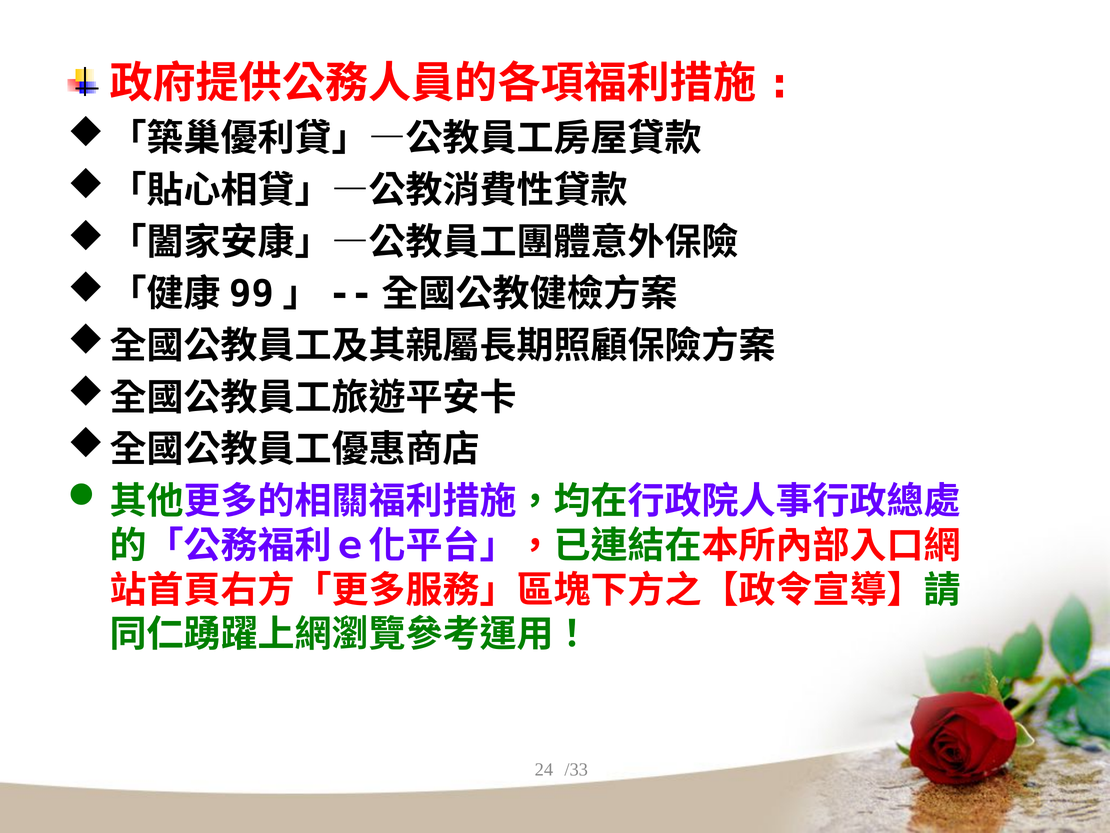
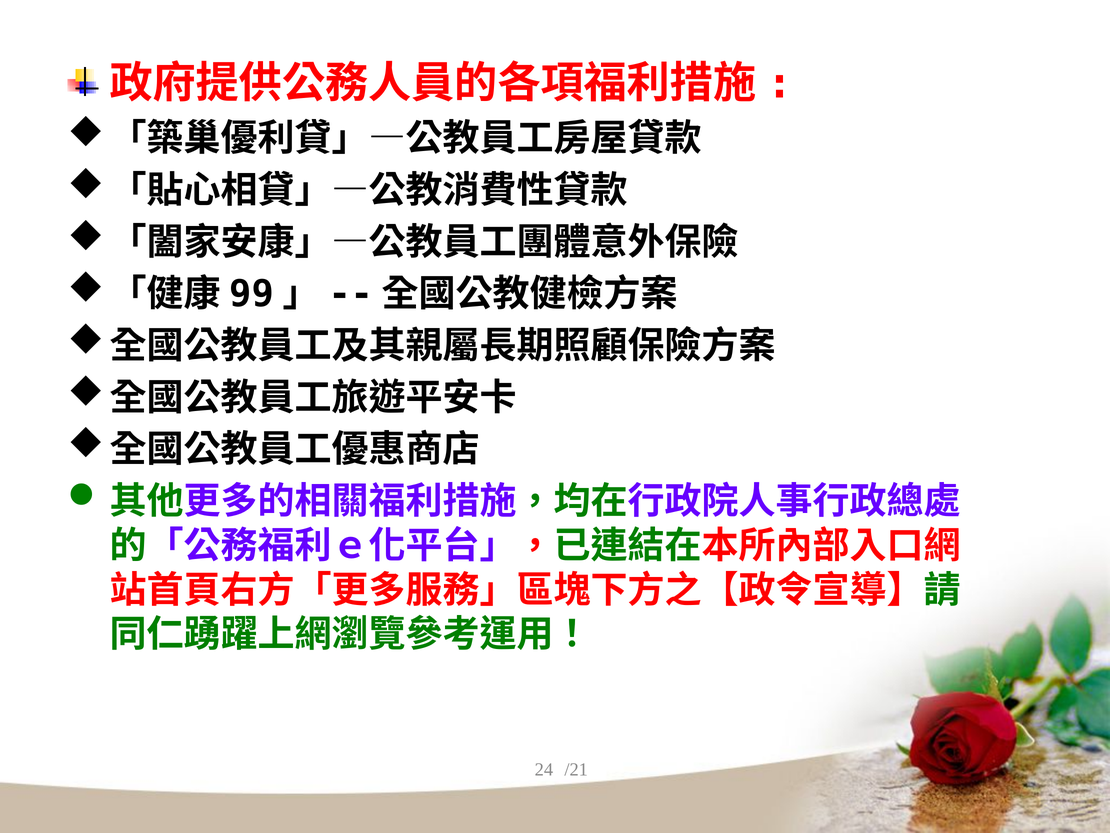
/33: /33 -> /21
